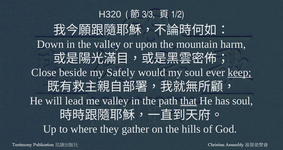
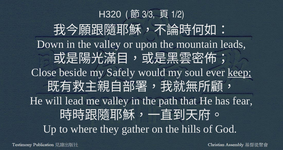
harm: harm -> leads
that underline: present -> none
has soul: soul -> fear
